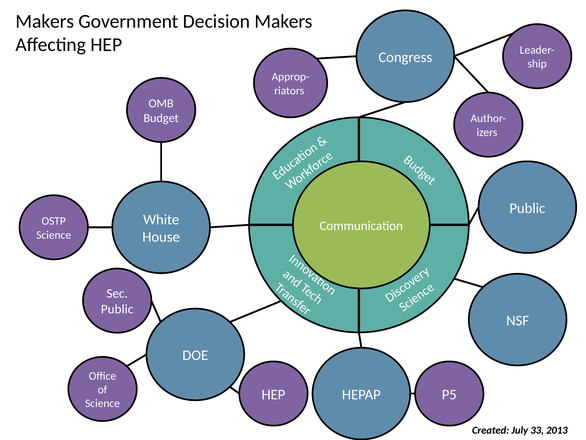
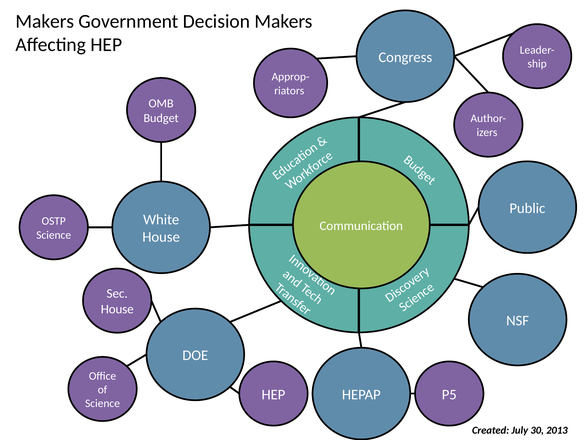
Public at (117, 309): Public -> House
33: 33 -> 30
